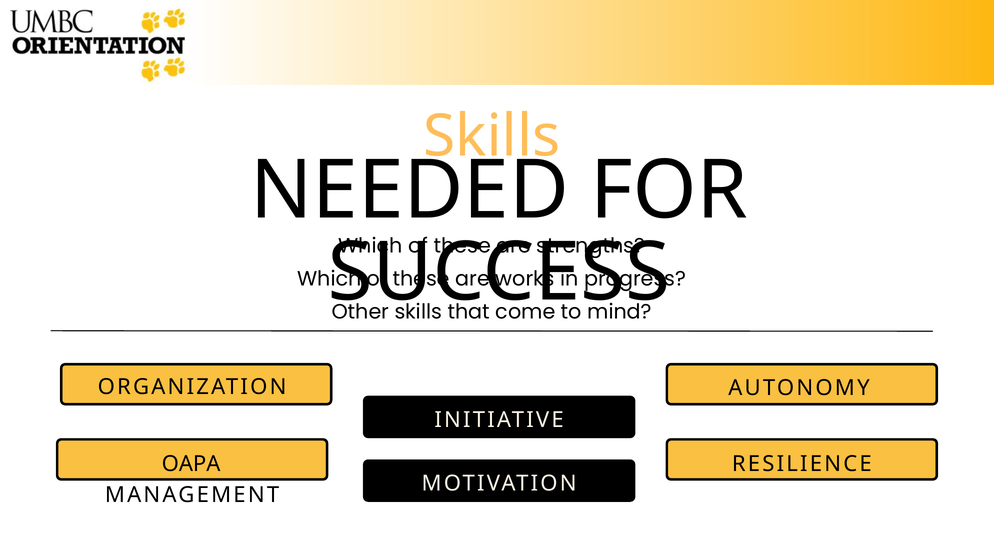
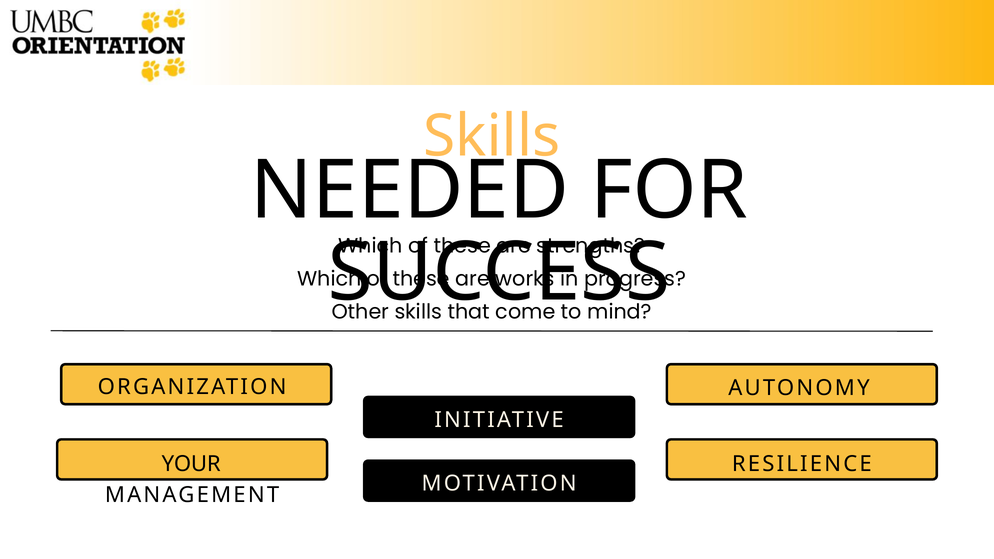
OAPA: OAPA -> YOUR
